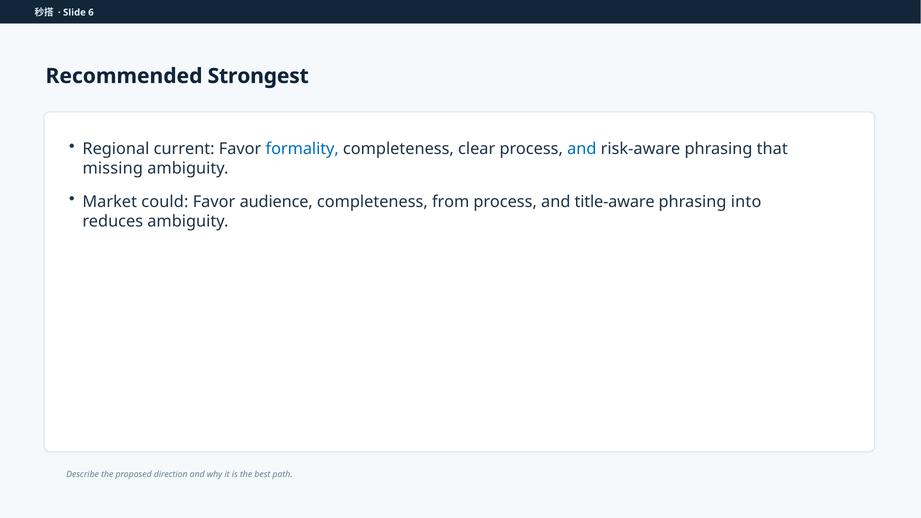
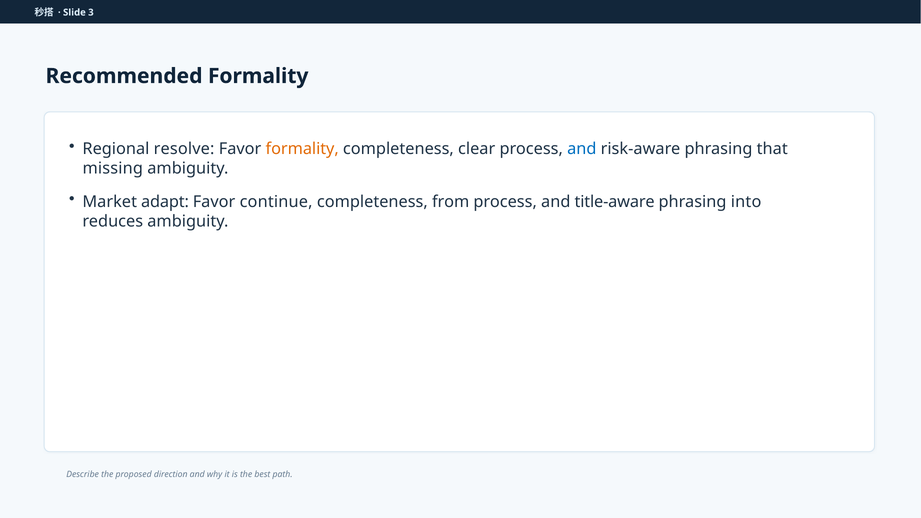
6: 6 -> 3
Recommended Strongest: Strongest -> Formality
current: current -> resolve
formality at (302, 149) colour: blue -> orange
could: could -> adapt
audience: audience -> continue
